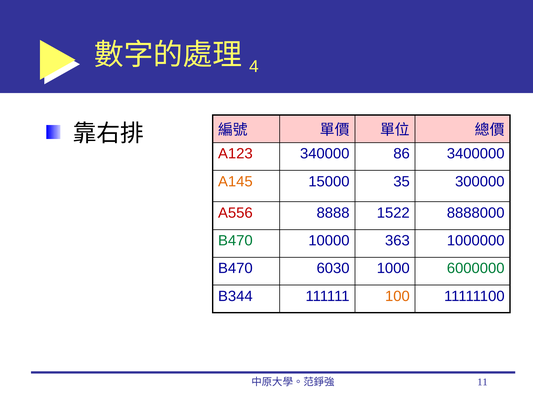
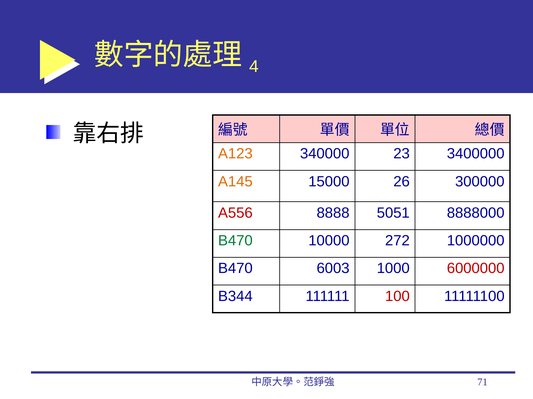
A123 colour: red -> orange
86: 86 -> 23
35: 35 -> 26
1522: 1522 -> 5051
363: 363 -> 272
6030: 6030 -> 6003
6000000 colour: green -> red
100 colour: orange -> red
11: 11 -> 71
